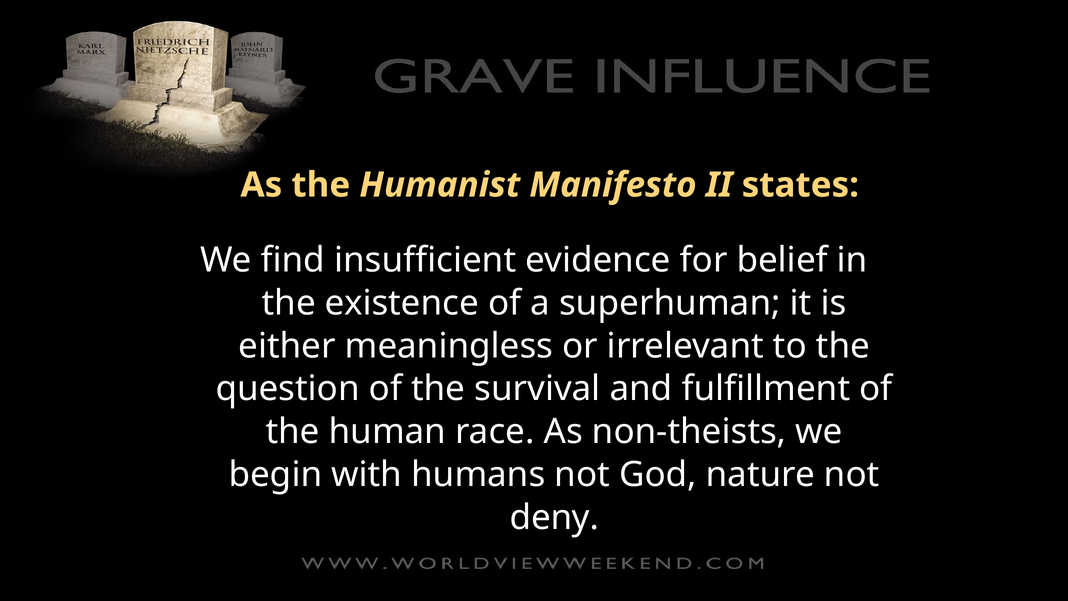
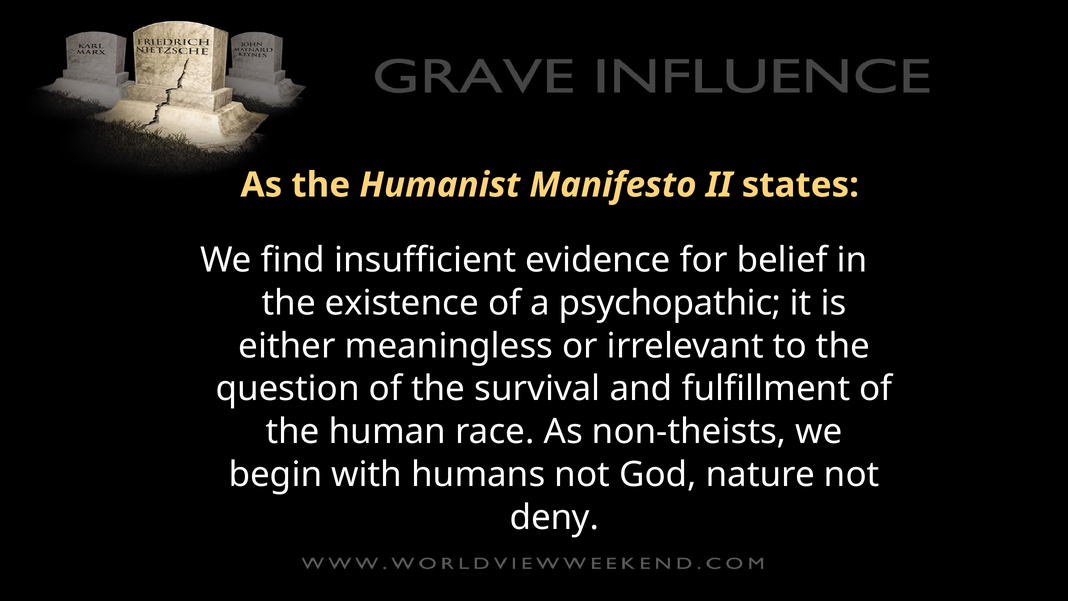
superhuman: superhuman -> psychopathic
